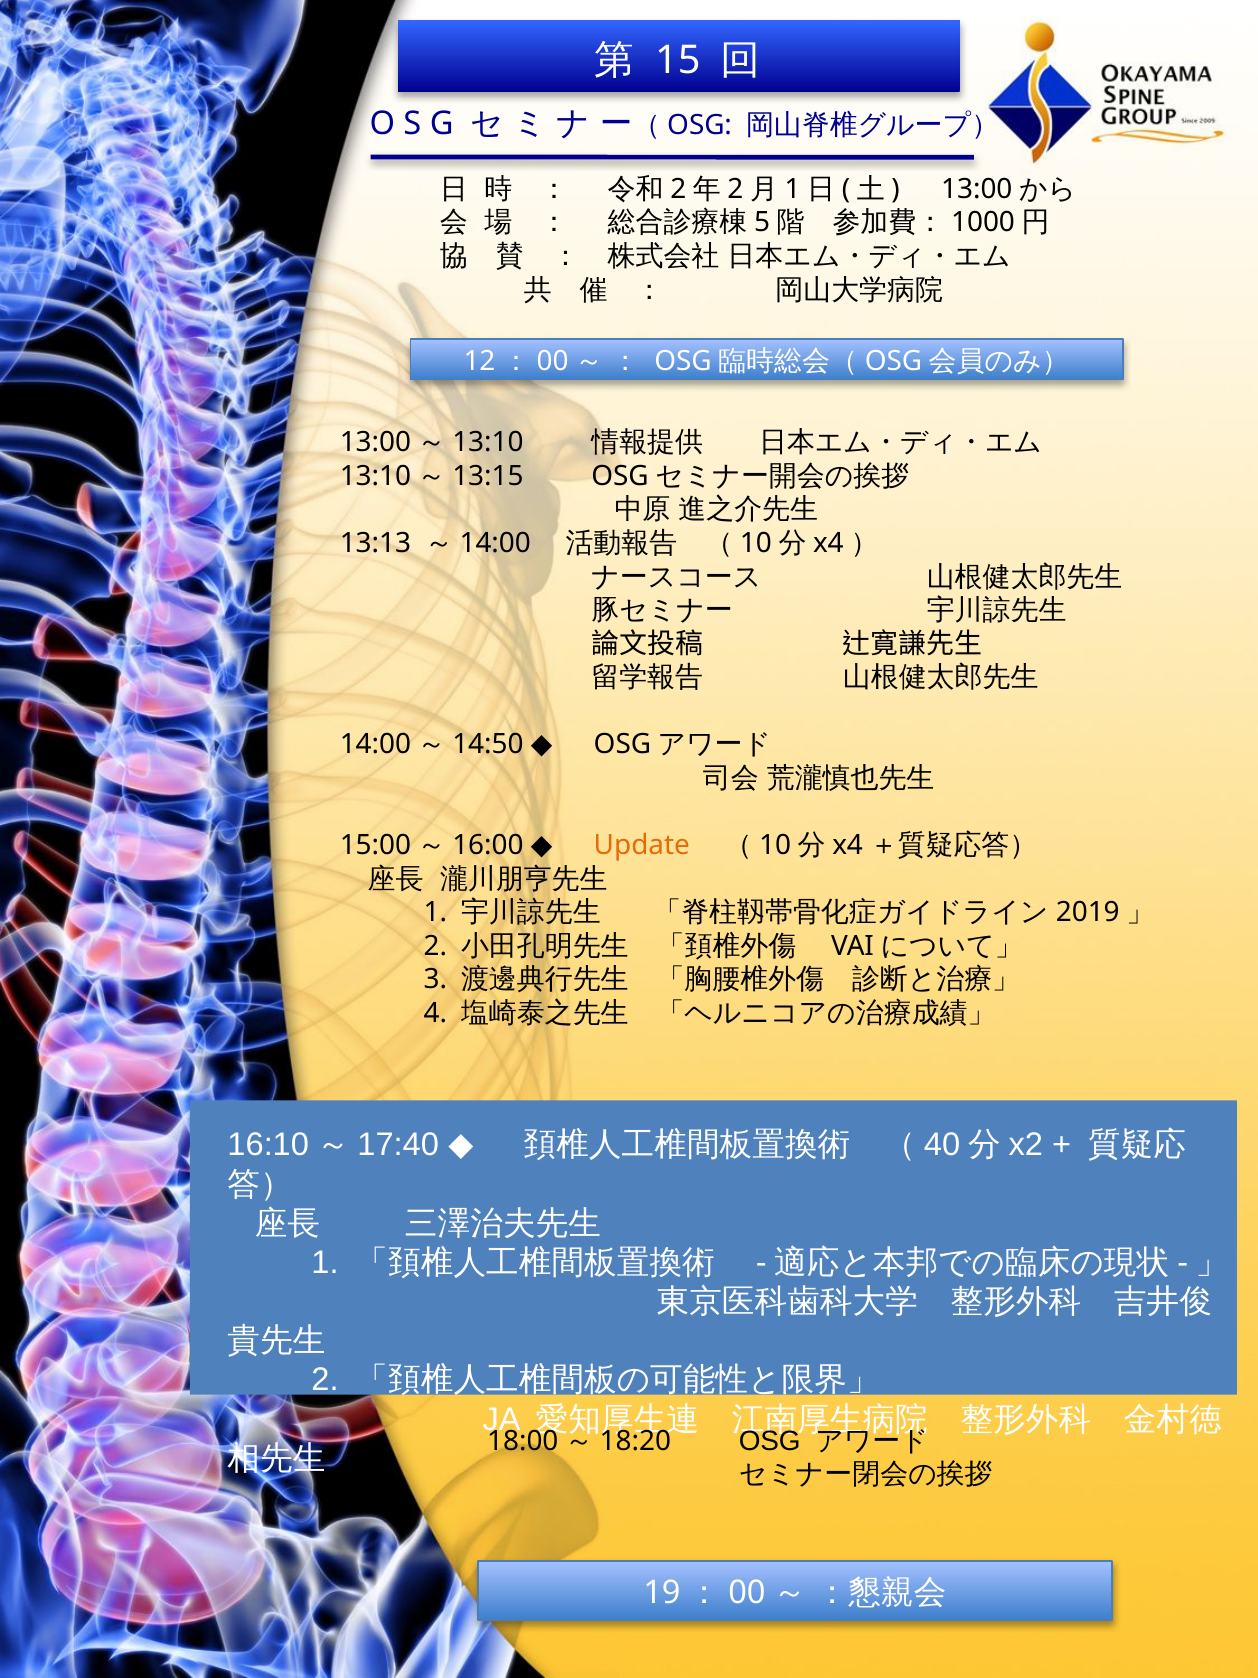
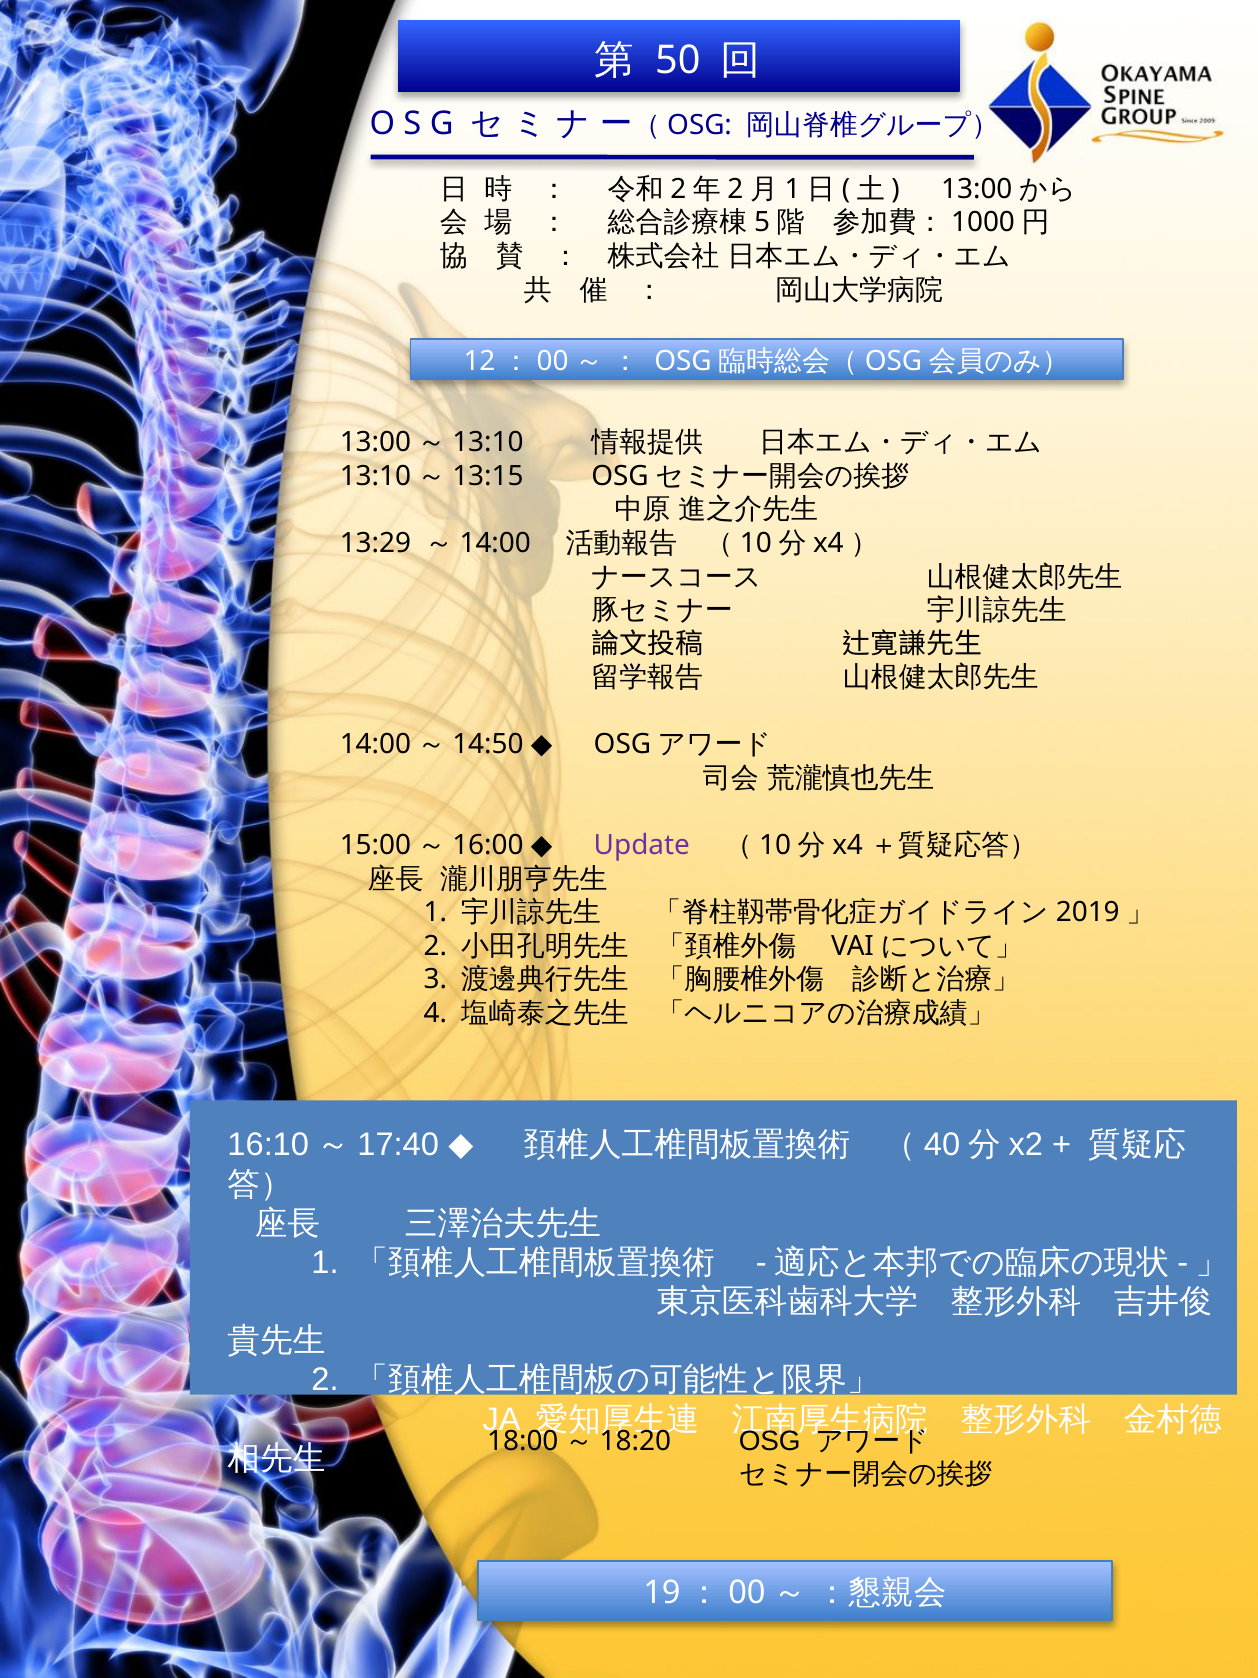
15: 15 -> 50
13:13: 13:13 -> 13:29
Update colour: orange -> purple
